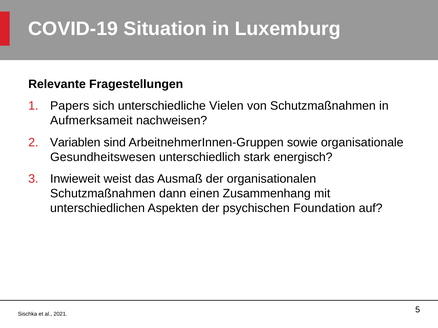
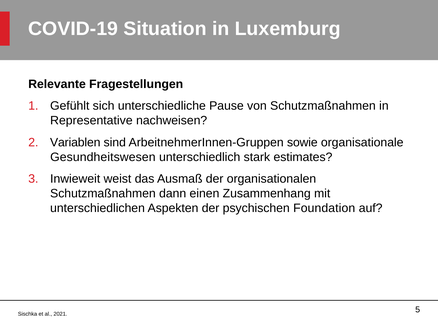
Papers: Papers -> Gefühlt
Vielen: Vielen -> Pause
Aufmerksameit: Aufmerksameit -> Representative
energisch: energisch -> estimates
